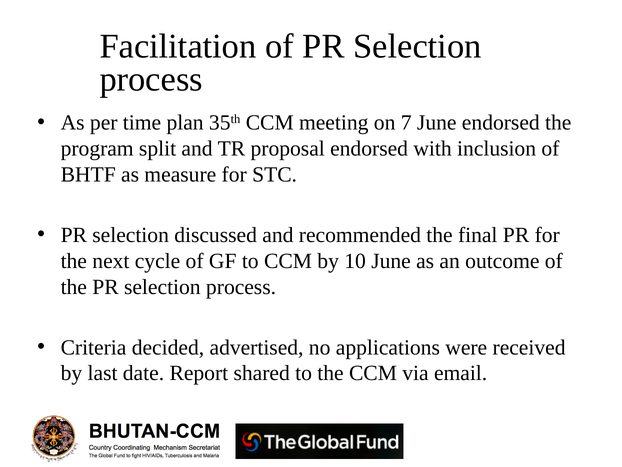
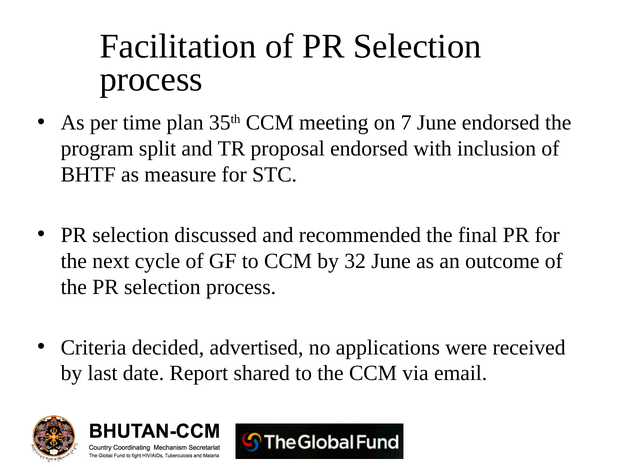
10: 10 -> 32
